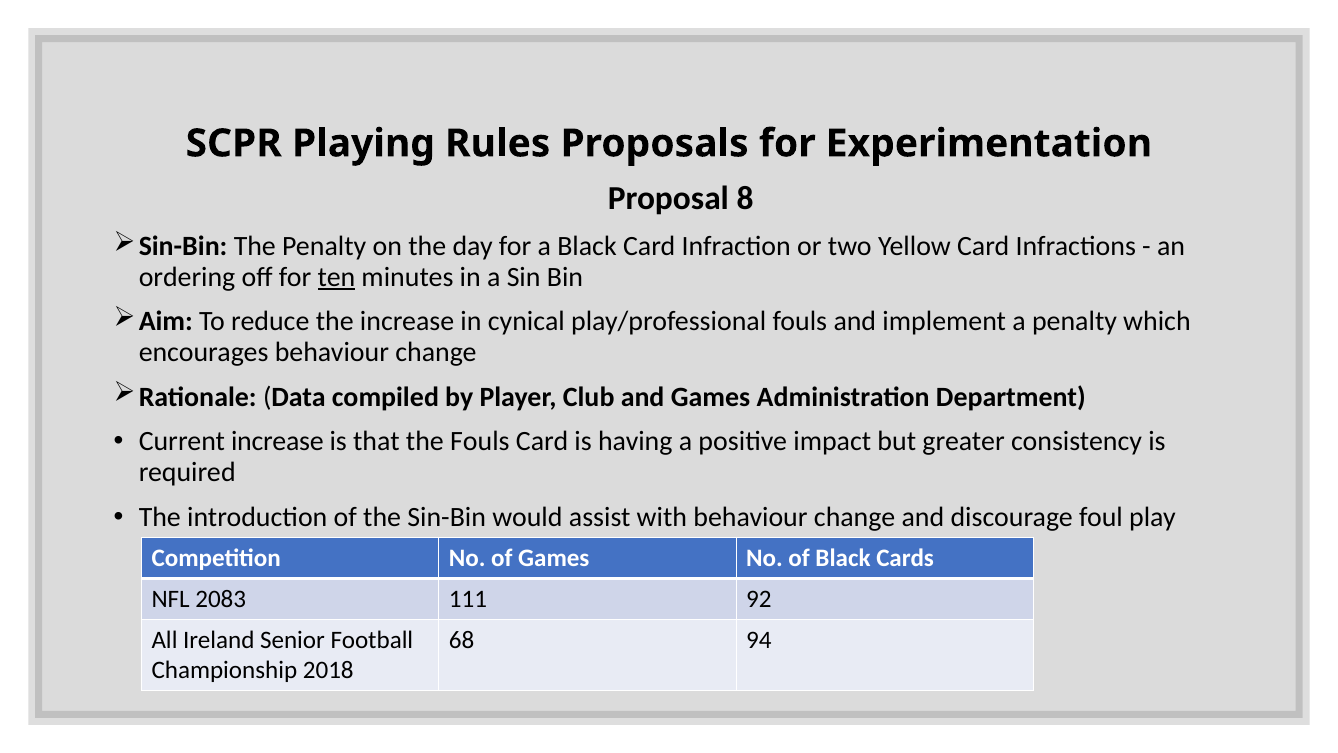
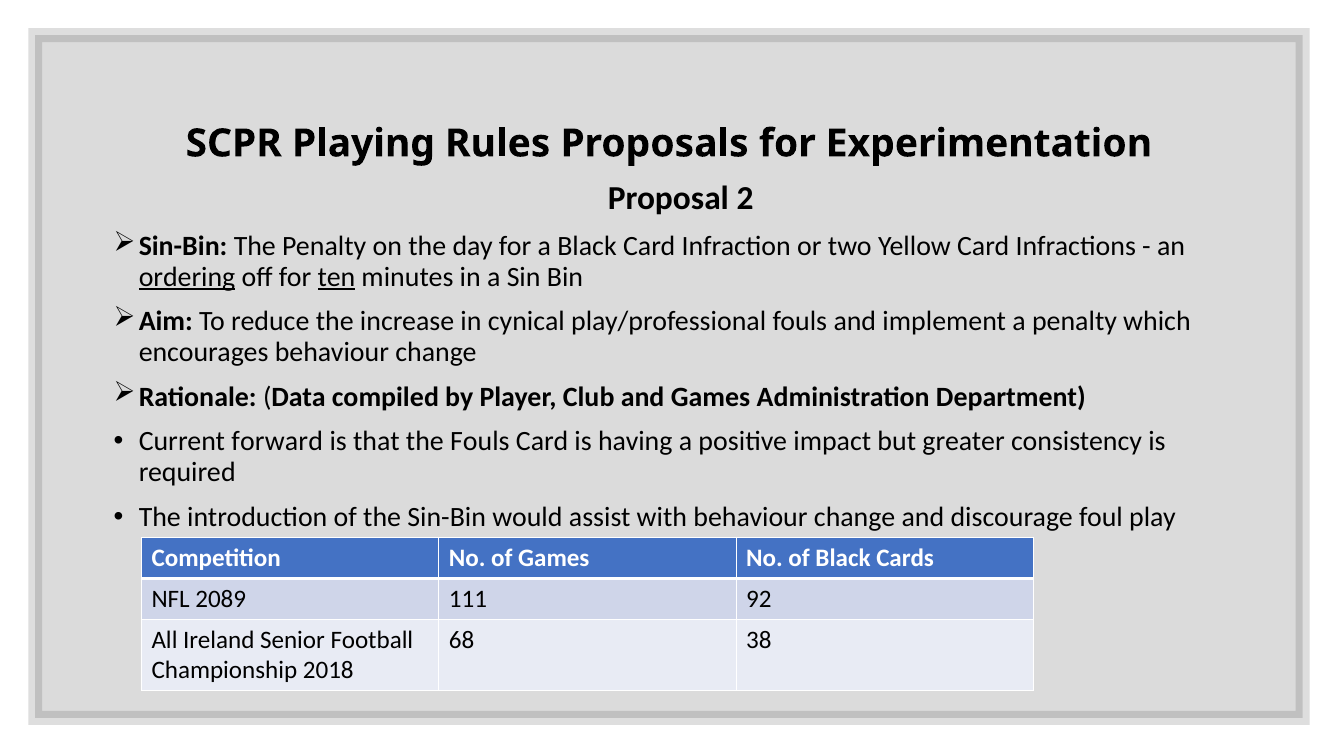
8: 8 -> 2
ordering underline: none -> present
Current increase: increase -> forward
2083: 2083 -> 2089
94: 94 -> 38
